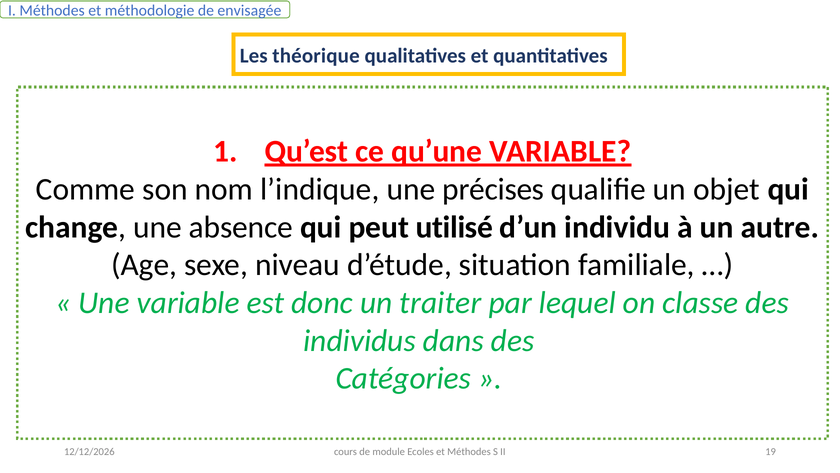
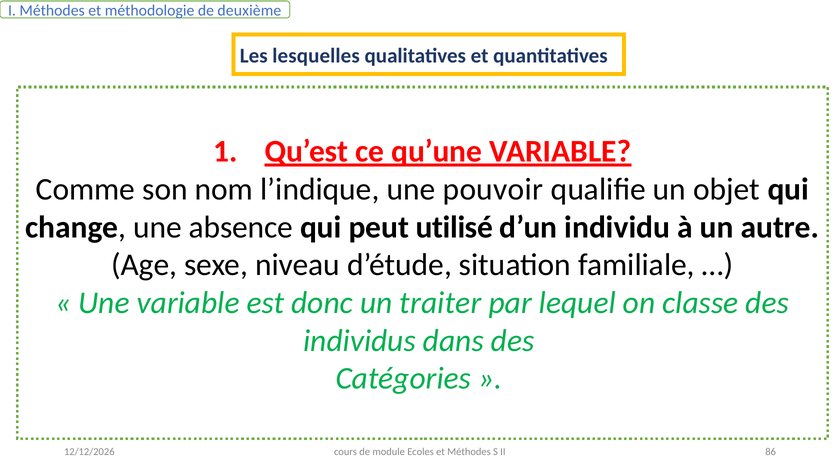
envisagée: envisagée -> deuxième
théorique: théorique -> lesquelles
précises: précises -> pouvoir
19: 19 -> 86
